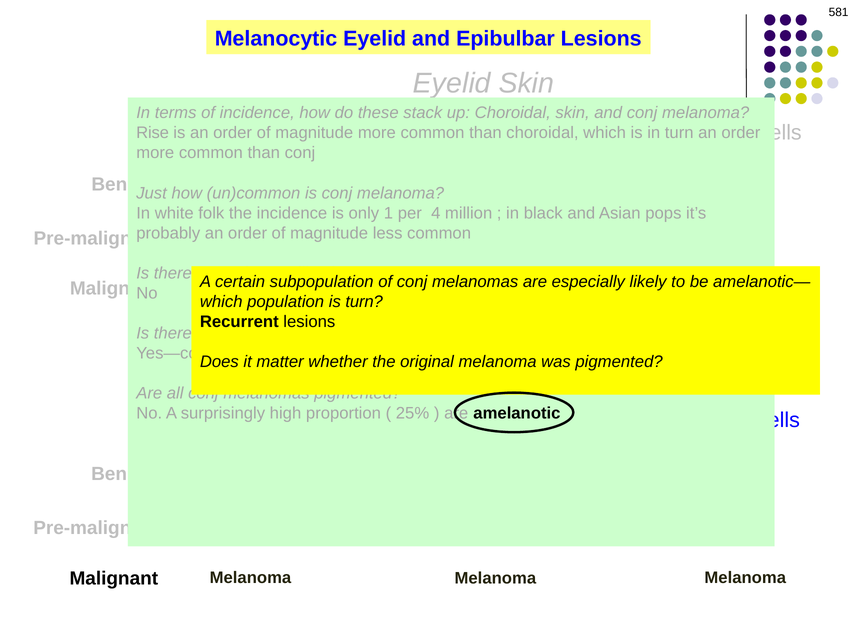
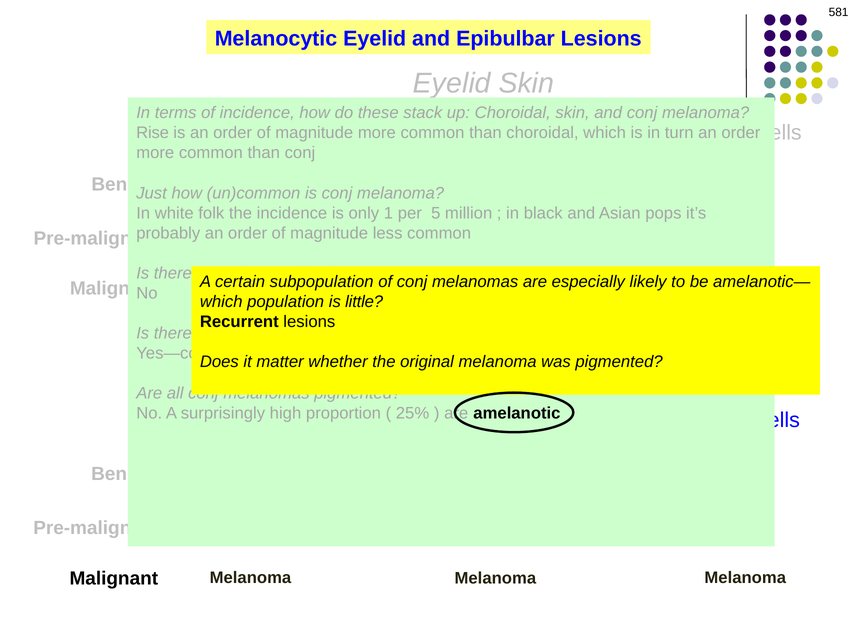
4: 4 -> 5
is turn: turn -> little
